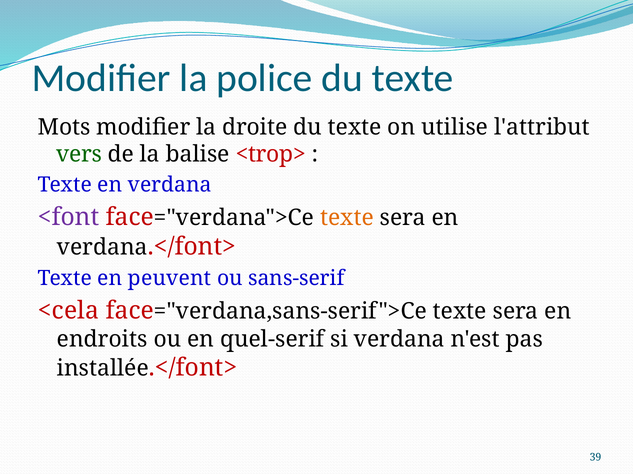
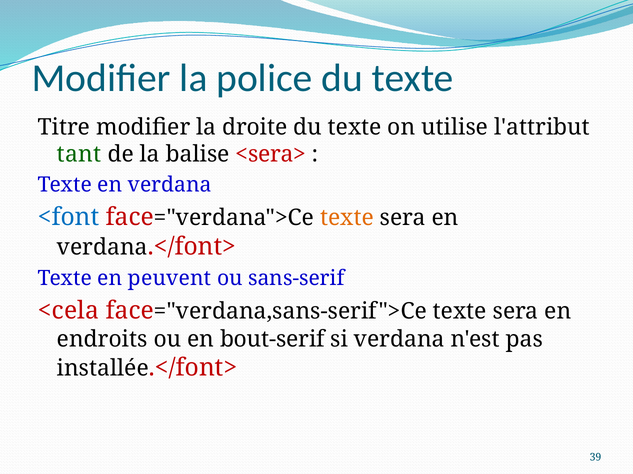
Mots: Mots -> Titre
vers: vers -> tant
<trop>: <trop> -> <sera>
<font colour: purple -> blue
quel-serif: quel-serif -> bout-serif
